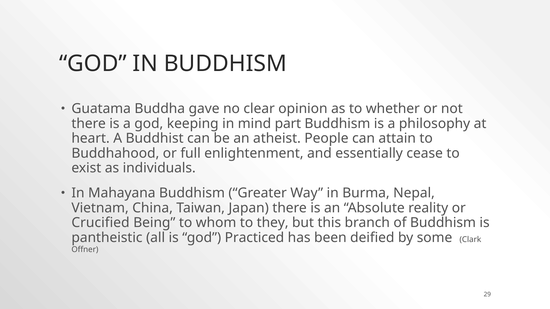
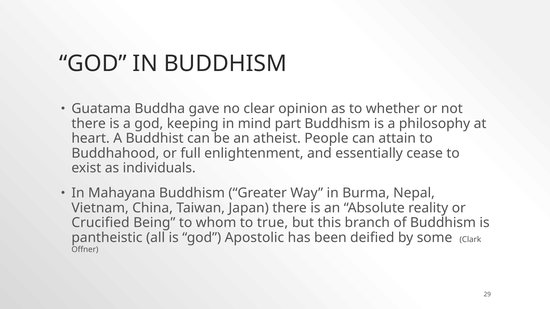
they: they -> true
Practiced: Practiced -> Apostolic
